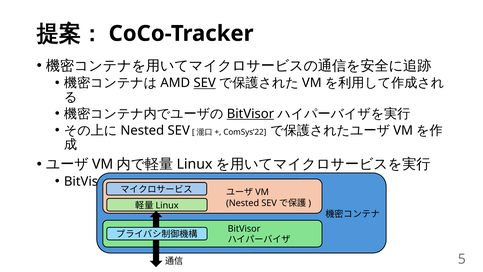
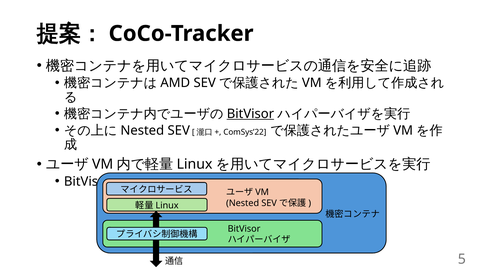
SEV at (205, 83) underline: present -> none
